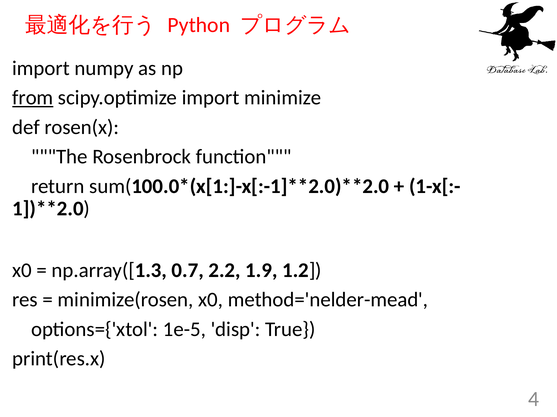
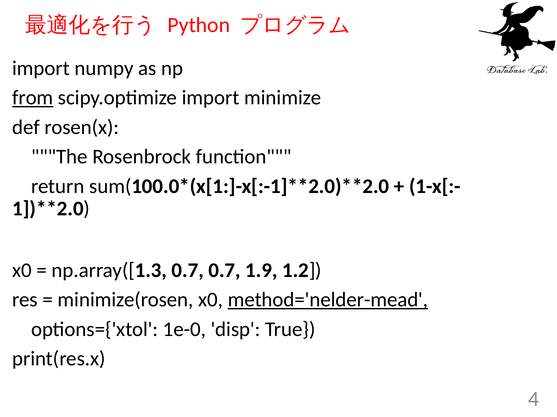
0.7 2.2: 2.2 -> 0.7
method='nelder-mead underline: none -> present
1e-5: 1e-5 -> 1e-0
